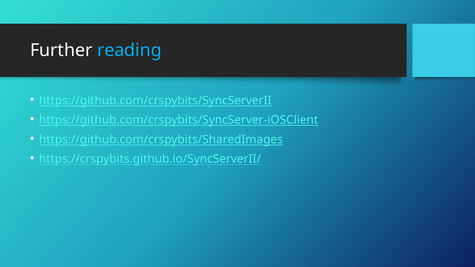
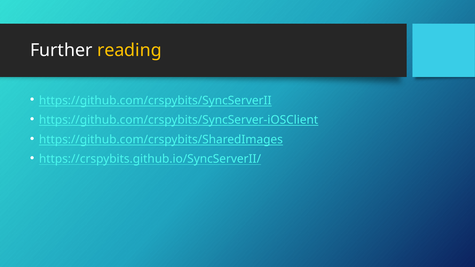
reading colour: light blue -> yellow
